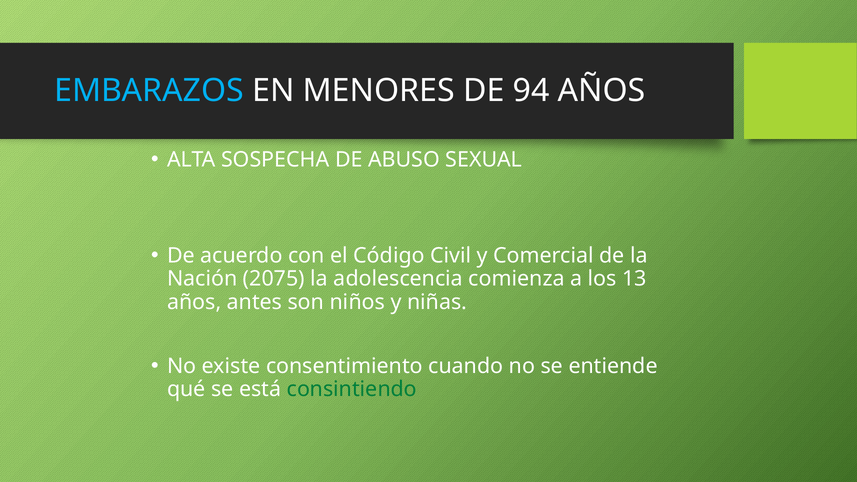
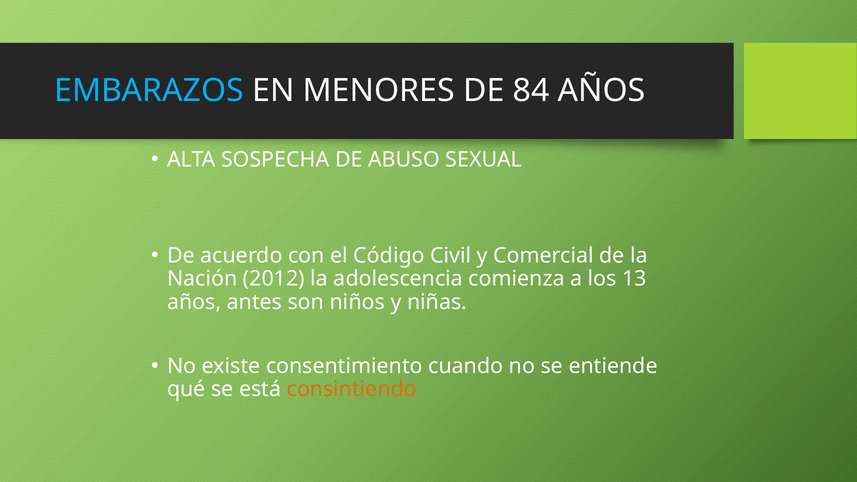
94: 94 -> 84
2075: 2075 -> 2012
consintiendo colour: green -> orange
